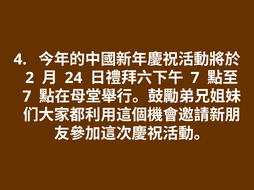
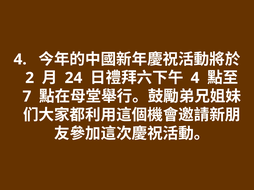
7 at (195, 78): 7 -> 4
